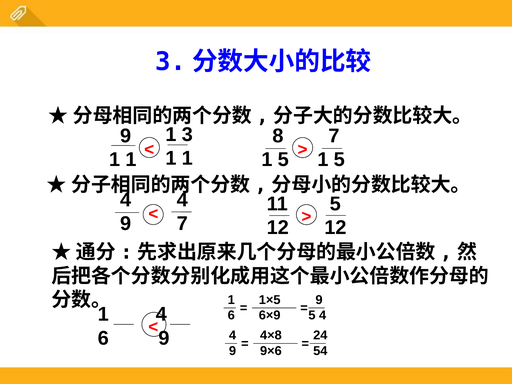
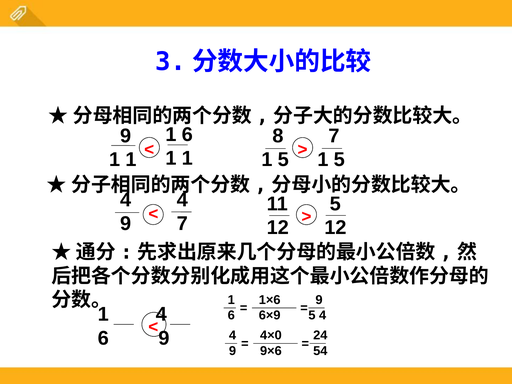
3 at (187, 134): 3 -> 6
1×5: 1×5 -> 1×6
4×8: 4×8 -> 4×0
